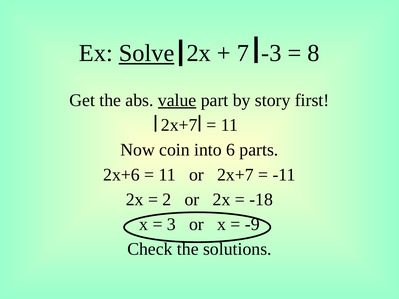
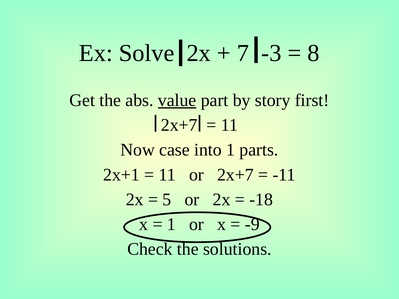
Solve underline: present -> none
coin: coin -> case
into 6: 6 -> 1
2x+6: 2x+6 -> 2x+1
2: 2 -> 5
3 at (171, 224): 3 -> 1
